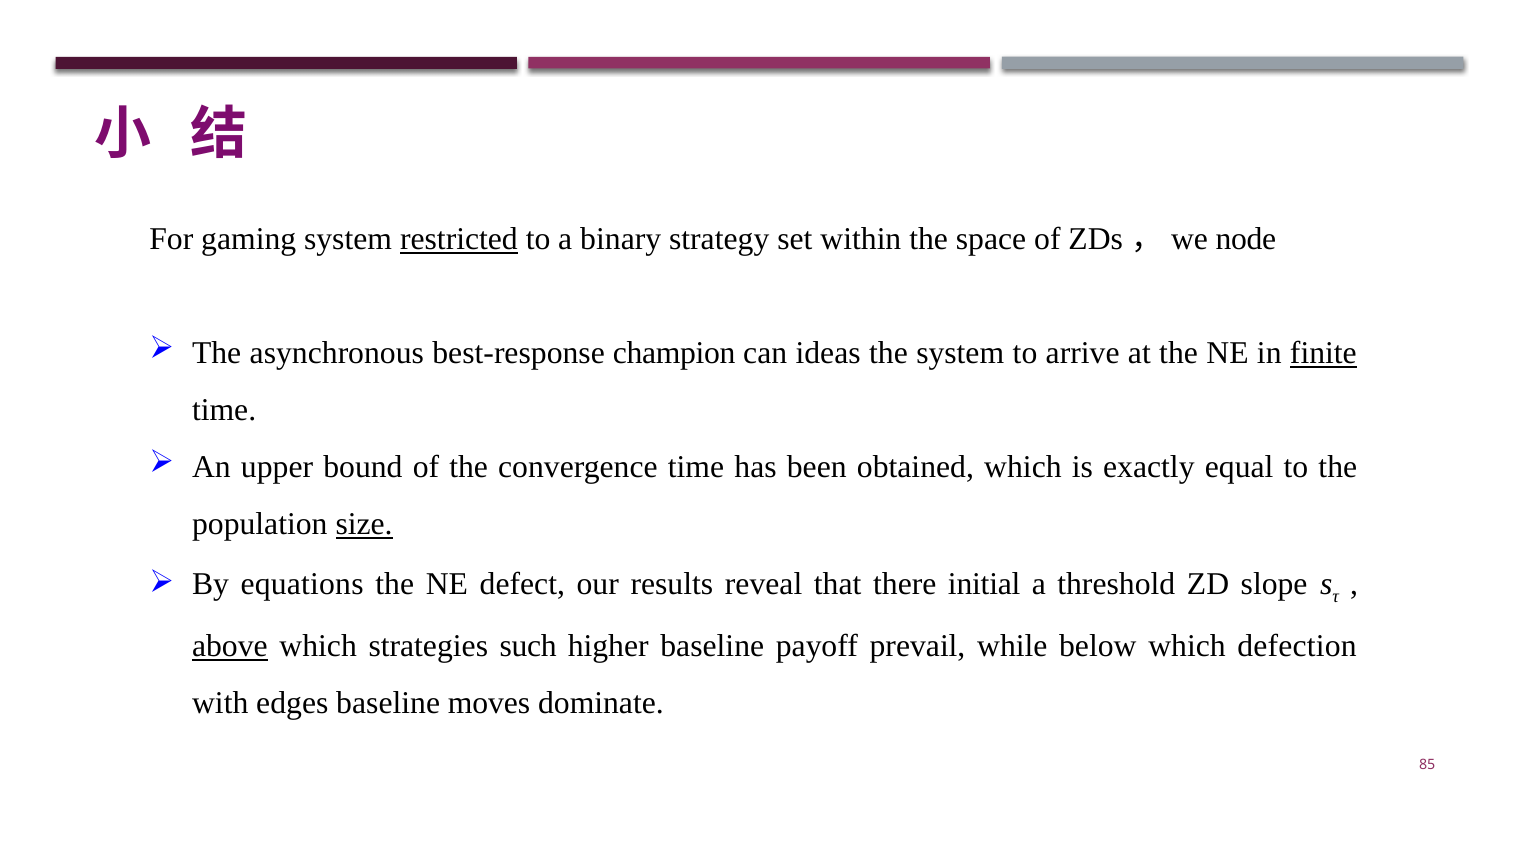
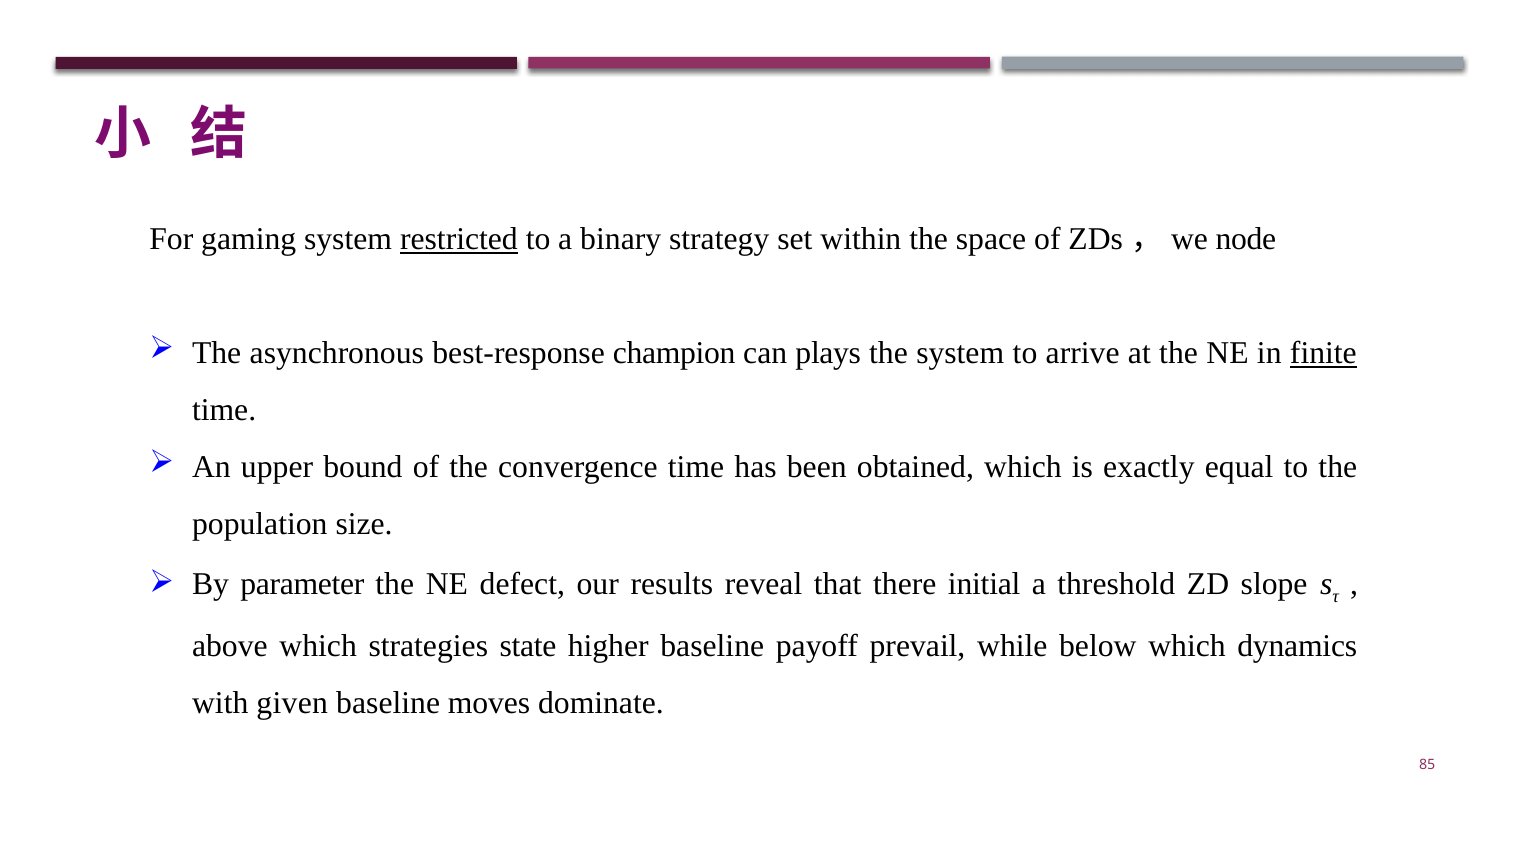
ideas: ideas -> plays
size underline: present -> none
equations: equations -> parameter
above underline: present -> none
such: such -> state
defection: defection -> dynamics
edges: edges -> given
